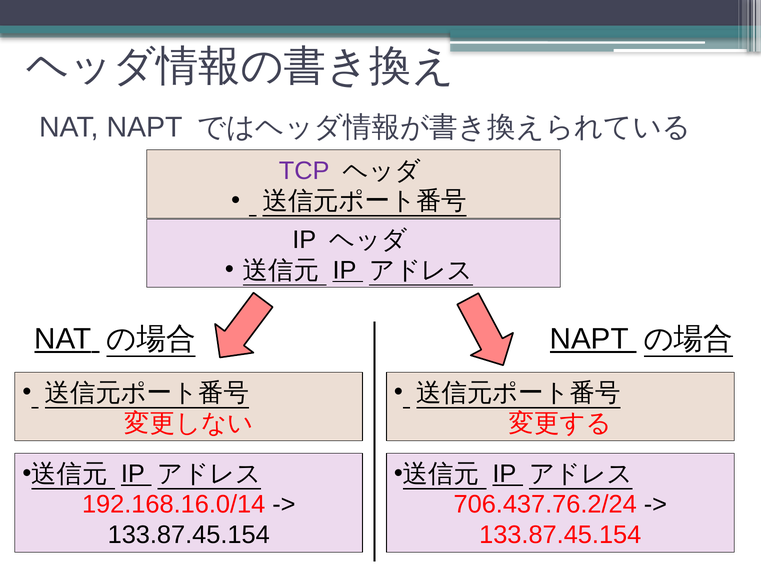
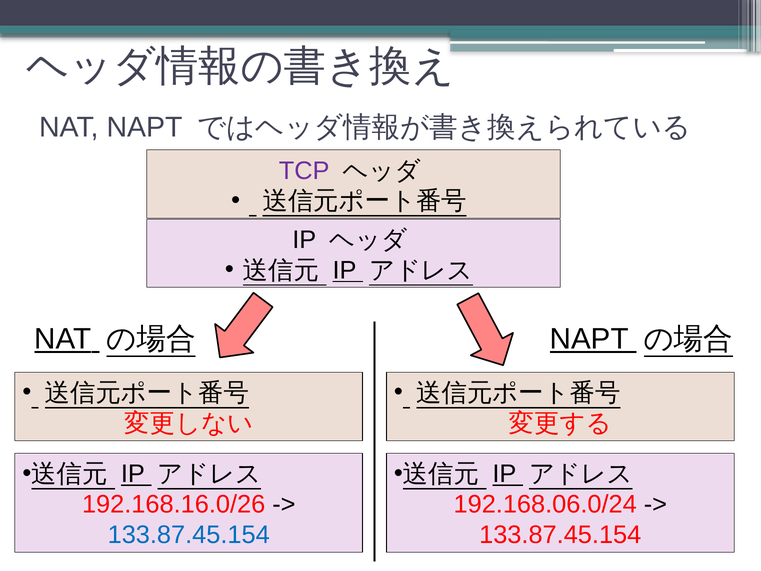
192.168.16.0/14: 192.168.16.0/14 -> 192.168.16.0/26
706.437.76.2/24: 706.437.76.2/24 -> 192.168.06.0/24
133.87.45.154 at (189, 535) colour: black -> blue
